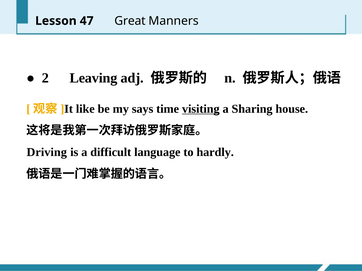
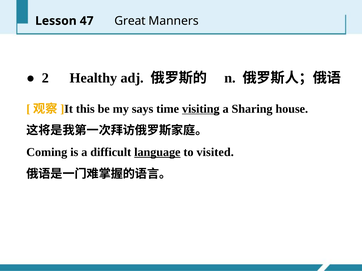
Leaving: Leaving -> Healthy
like: like -> this
Driving: Driving -> Coming
language underline: none -> present
hardly: hardly -> visited
